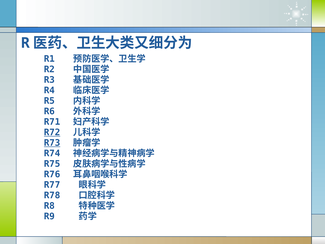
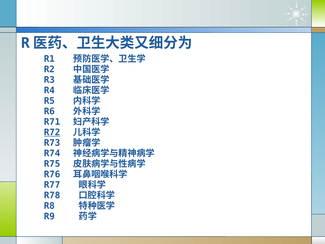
R73 underline: present -> none
